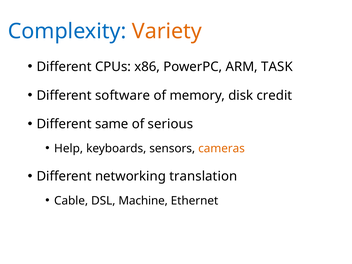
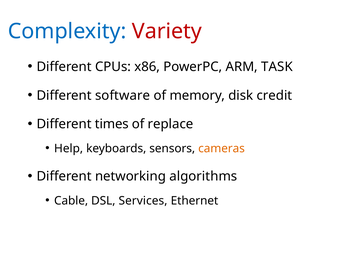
Variety colour: orange -> red
same: same -> times
serious: serious -> replace
translation: translation -> algorithms
Machine: Machine -> Services
